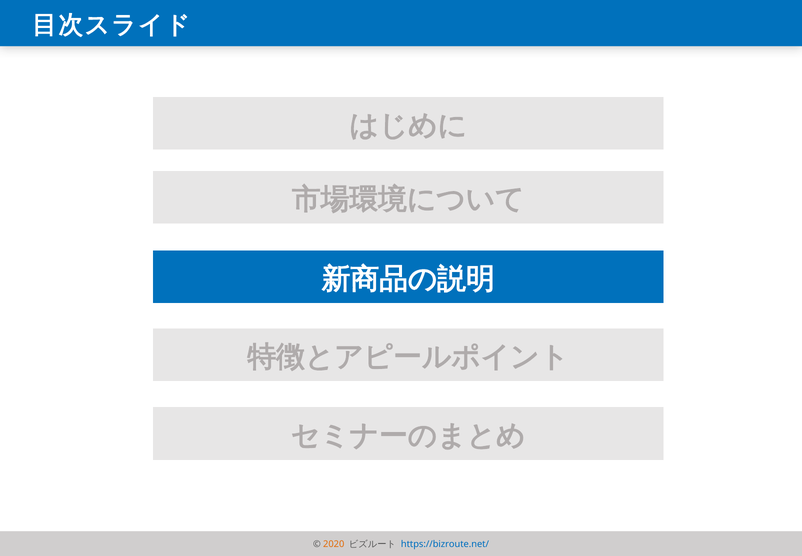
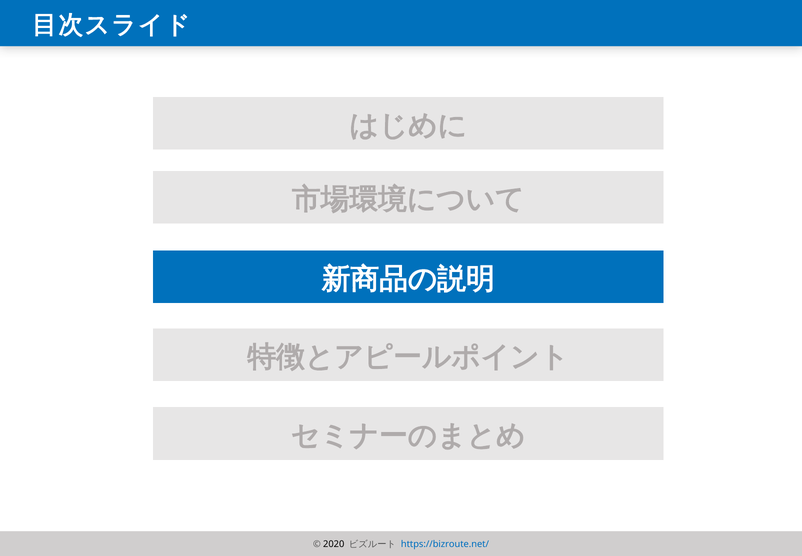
2020 colour: orange -> black
